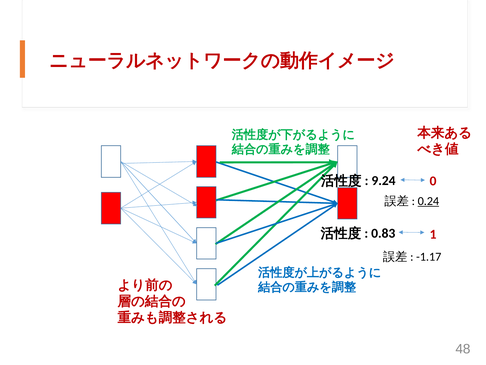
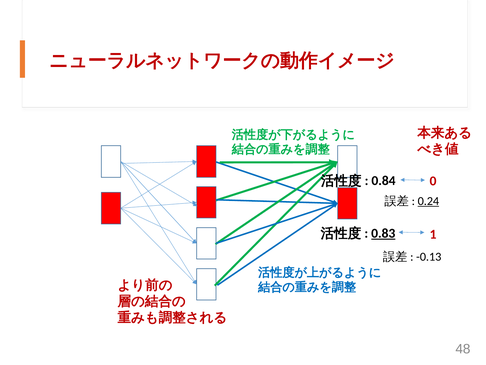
9.24: 9.24 -> 0.84
0.83 underline: none -> present
-1.17: -1.17 -> -0.13
